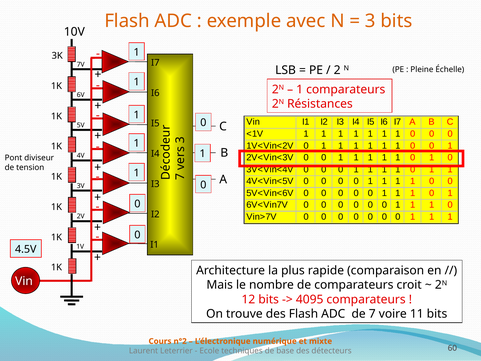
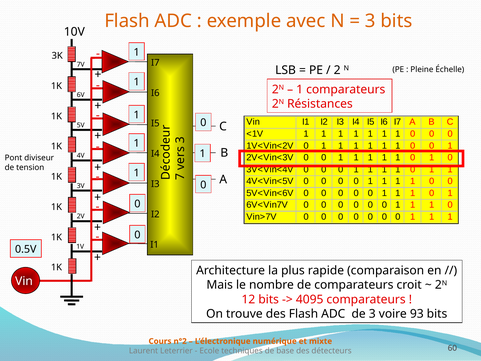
4.5V: 4.5V -> 0.5V
de 7: 7 -> 3
11: 11 -> 93
